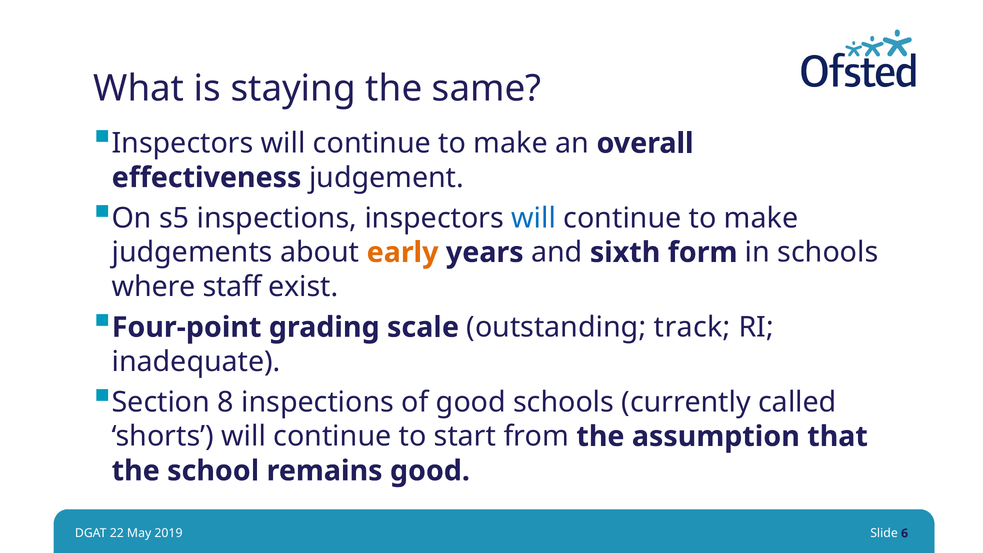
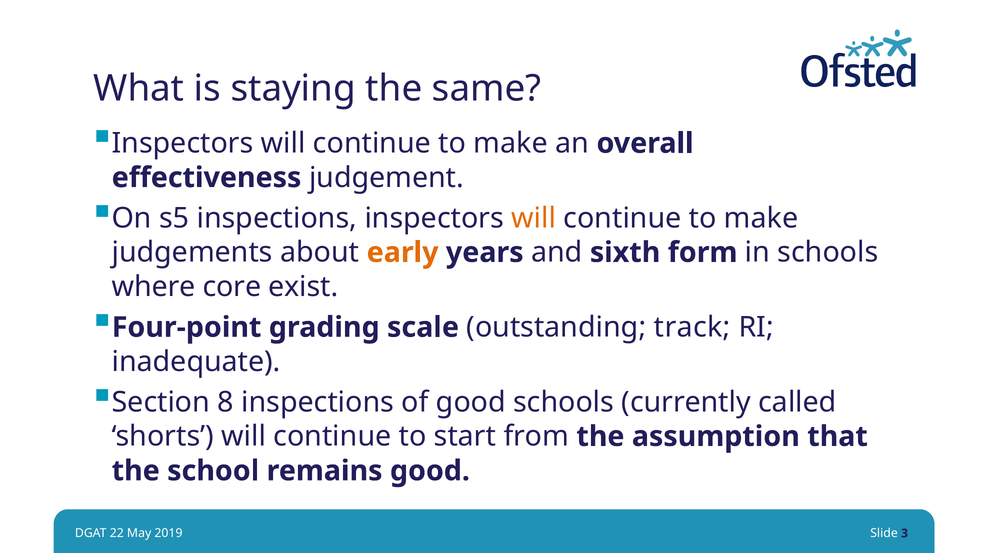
will at (534, 218) colour: blue -> orange
staff: staff -> core
6: 6 -> 3
